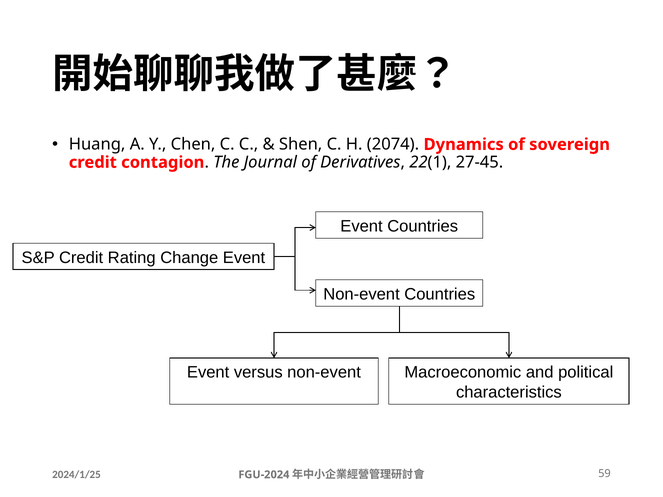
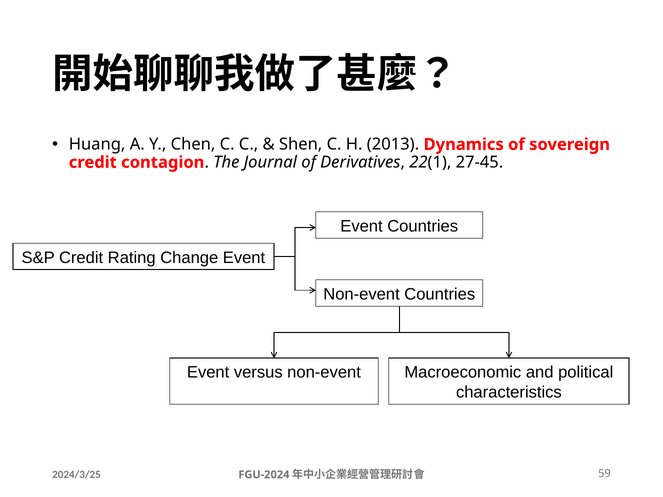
2074: 2074 -> 2013
2024/1/25: 2024/1/25 -> 2024/3/25
